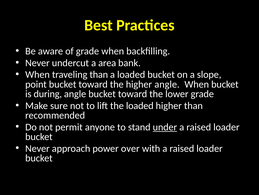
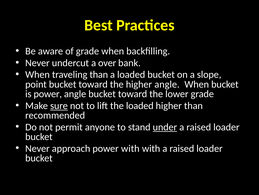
area: area -> over
is during: during -> power
sure underline: none -> present
power over: over -> with
